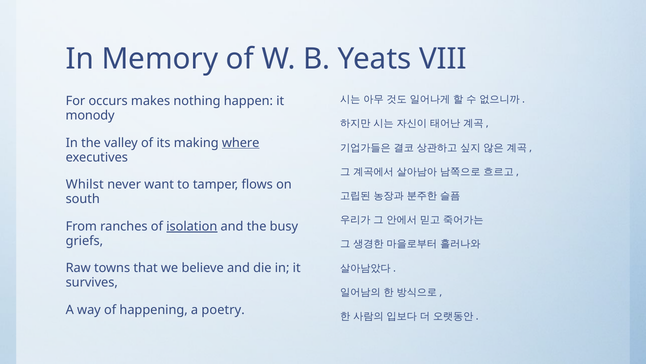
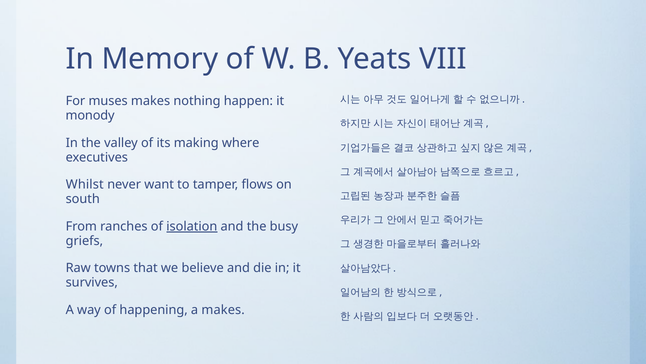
occurs: occurs -> muses
where underline: present -> none
a poetry: poetry -> makes
